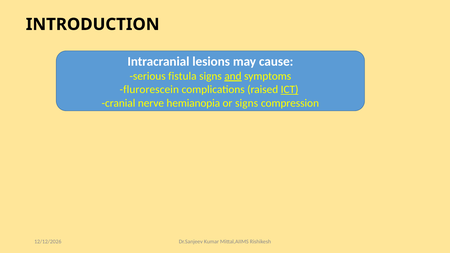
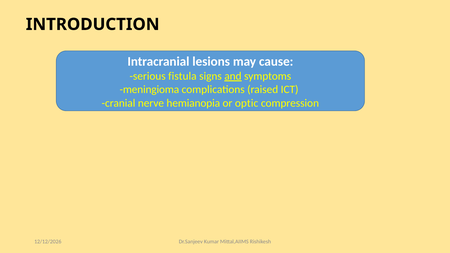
flurorescein: flurorescein -> meningioma
ICT underline: present -> none
or signs: signs -> optic
